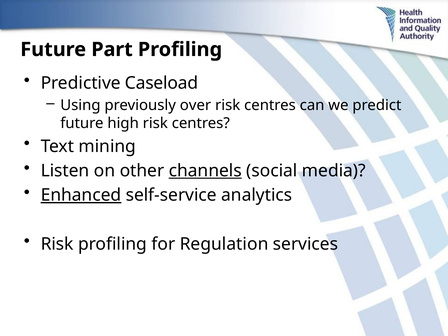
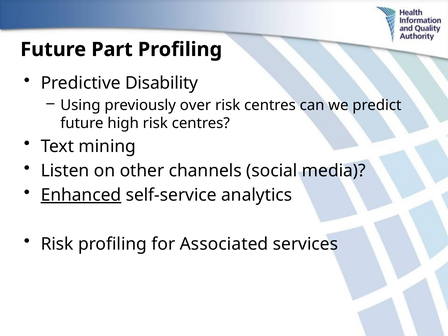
Caseload: Caseload -> Disability
channels underline: present -> none
Regulation: Regulation -> Associated
